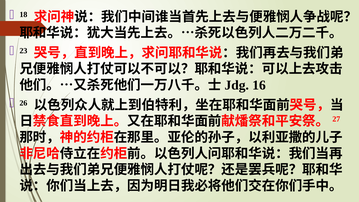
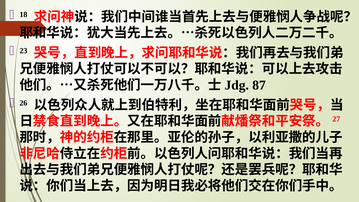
16: 16 -> 87
